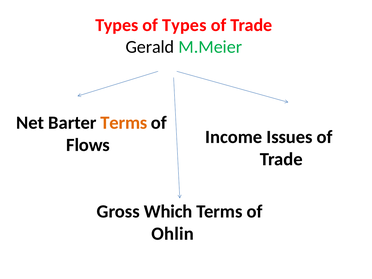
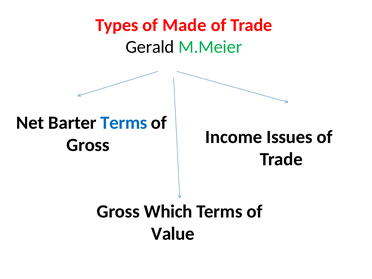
of Types: Types -> Made
Terms at (124, 123) colour: orange -> blue
Flows at (88, 145): Flows -> Gross
Ohlin: Ohlin -> Value
